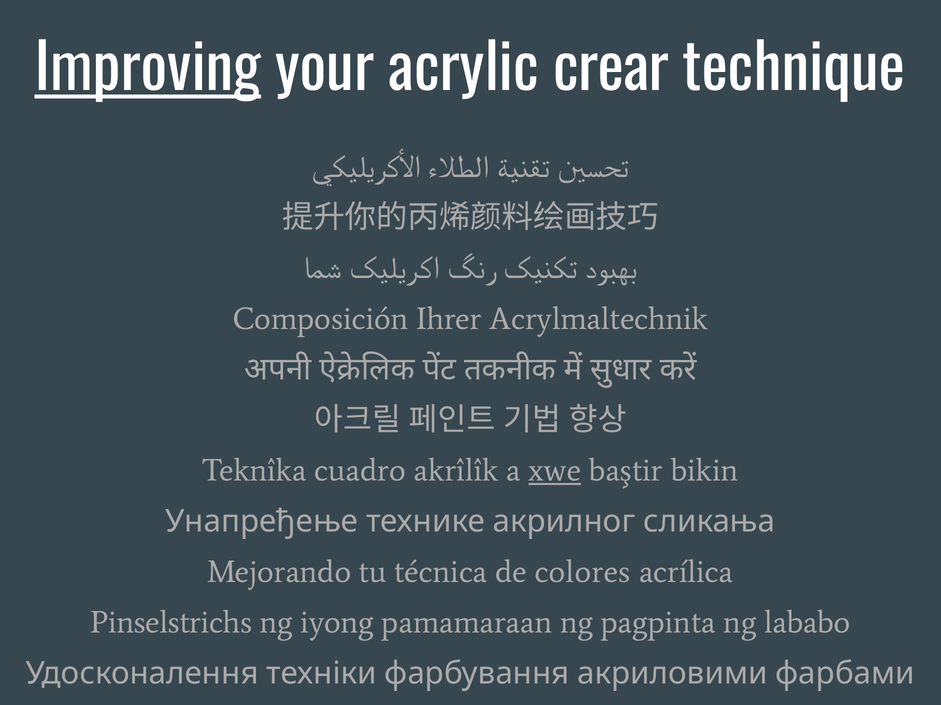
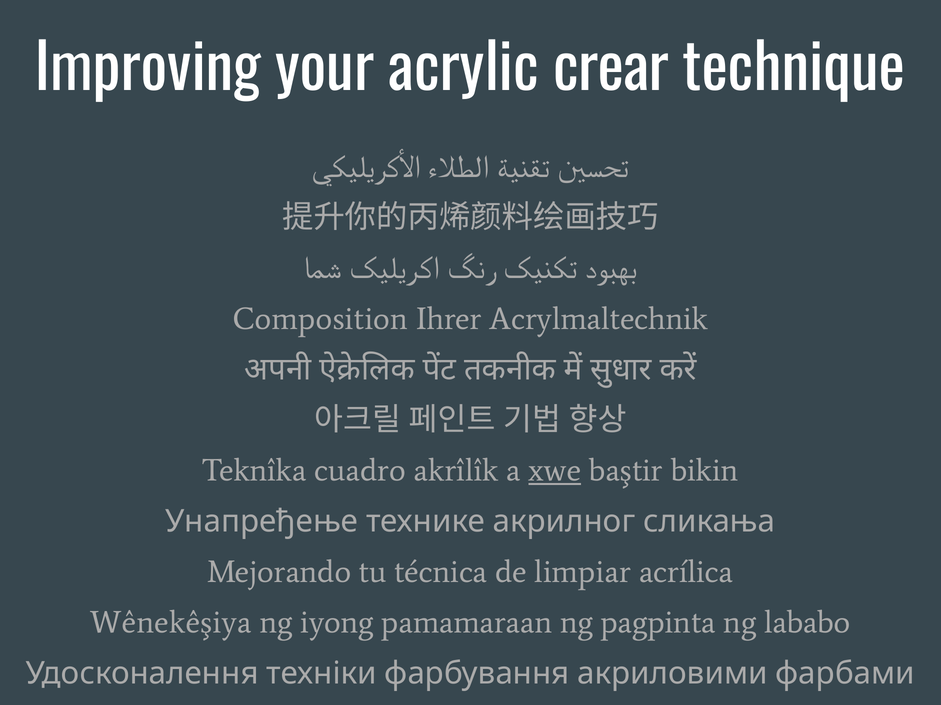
Improving underline: present -> none
Composición: Composición -> Composition
colores: colores -> limpiar
Pinselstrichs: Pinselstrichs -> Wênekêşiya
